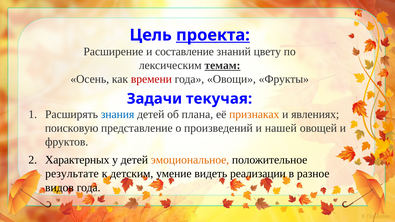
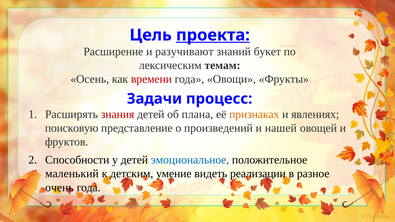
составление: составление -> разучивают
цвету: цвету -> букет
темам underline: present -> none
текучая: текучая -> процесс
знания colour: blue -> red
Характерных: Характерных -> Способности
эмоциональное colour: orange -> blue
результате: результате -> маленький
видов: видов -> очень
